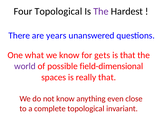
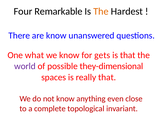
Four Topological: Topological -> Remarkable
The at (101, 11) colour: purple -> orange
are years: years -> know
field-dimensional: field-dimensional -> they-dimensional
